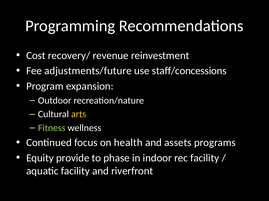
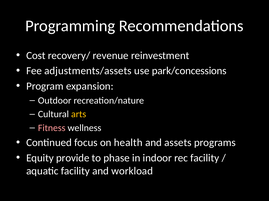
adjustments/future: adjustments/future -> adjustments/assets
staff/concessions: staff/concessions -> park/concessions
Fitness colour: light green -> pink
riverfront: riverfront -> workload
